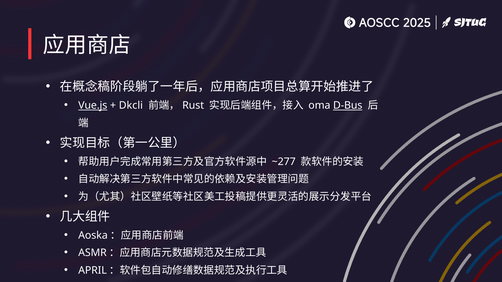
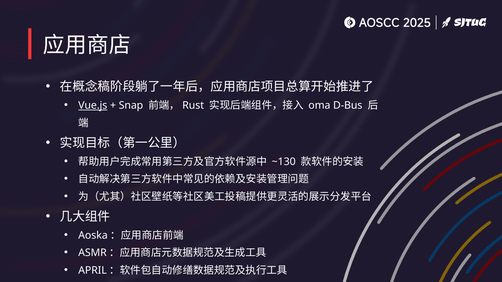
Dkcli: Dkcli -> Snap
D-Bus underline: present -> none
~277: ~277 -> ~130
